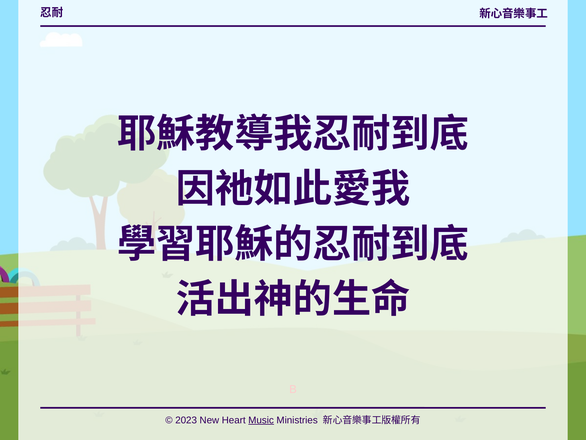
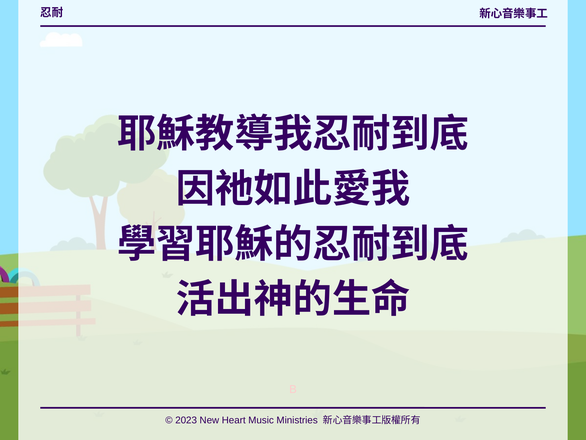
Music underline: present -> none
